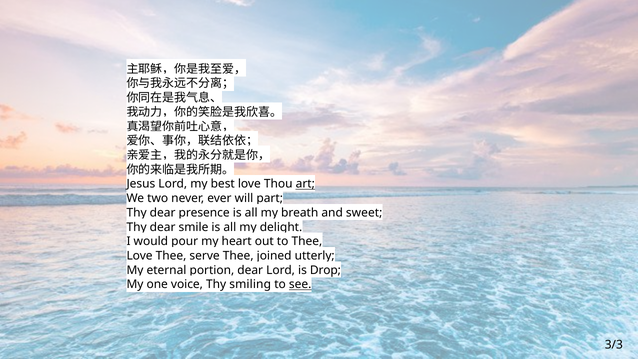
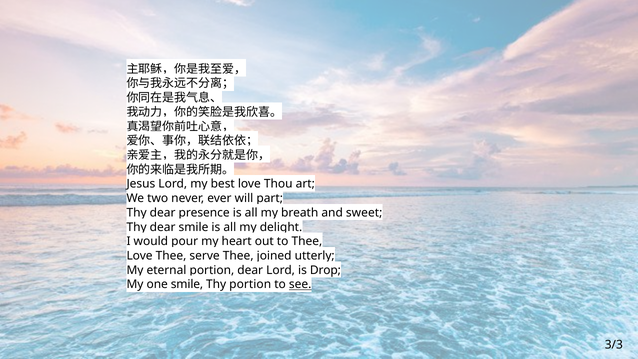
art underline: present -> none
one voice: voice -> smile
Thy smiling: smiling -> portion
